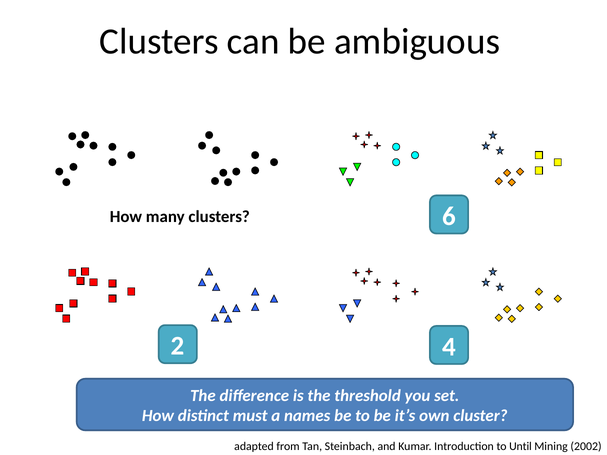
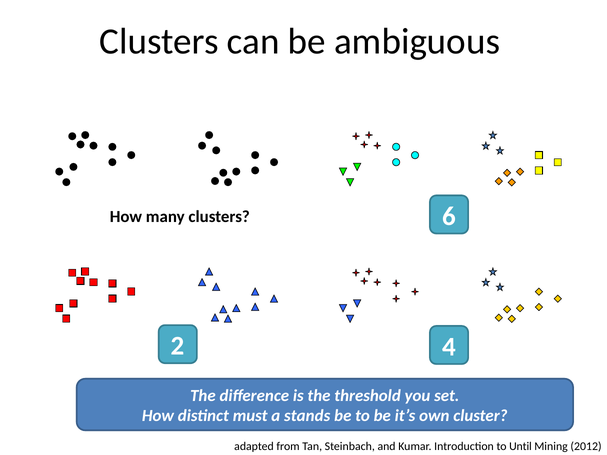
names: names -> stands
2002: 2002 -> 2012
